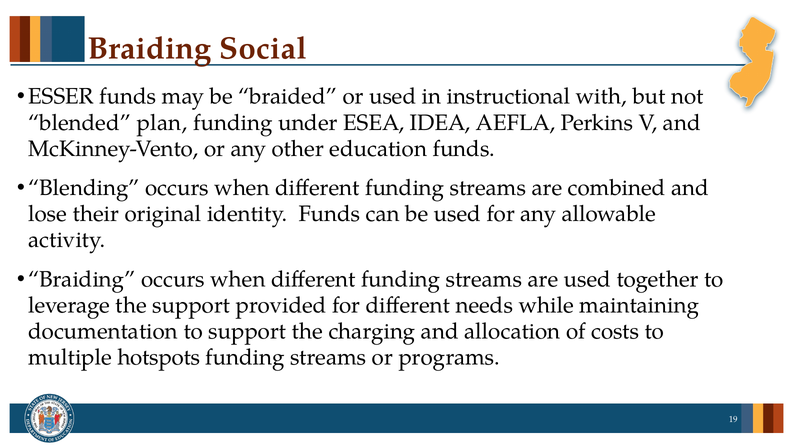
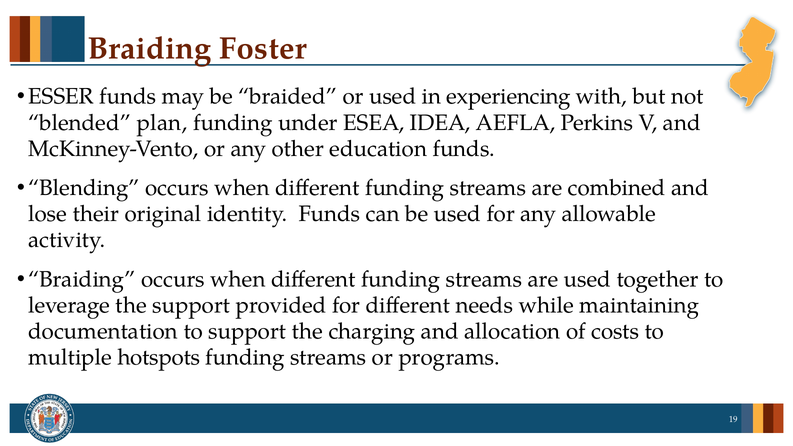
Social: Social -> Foster
instructional: instructional -> experiencing
